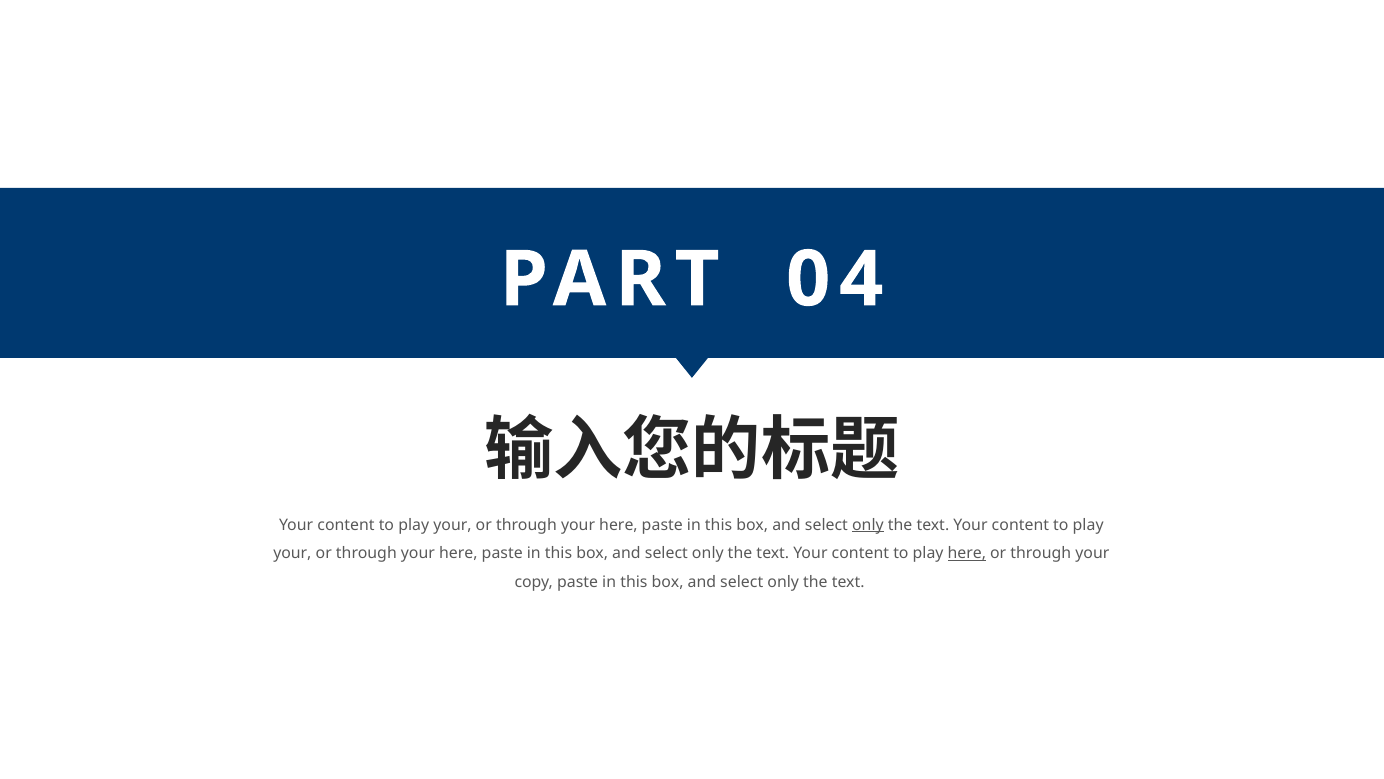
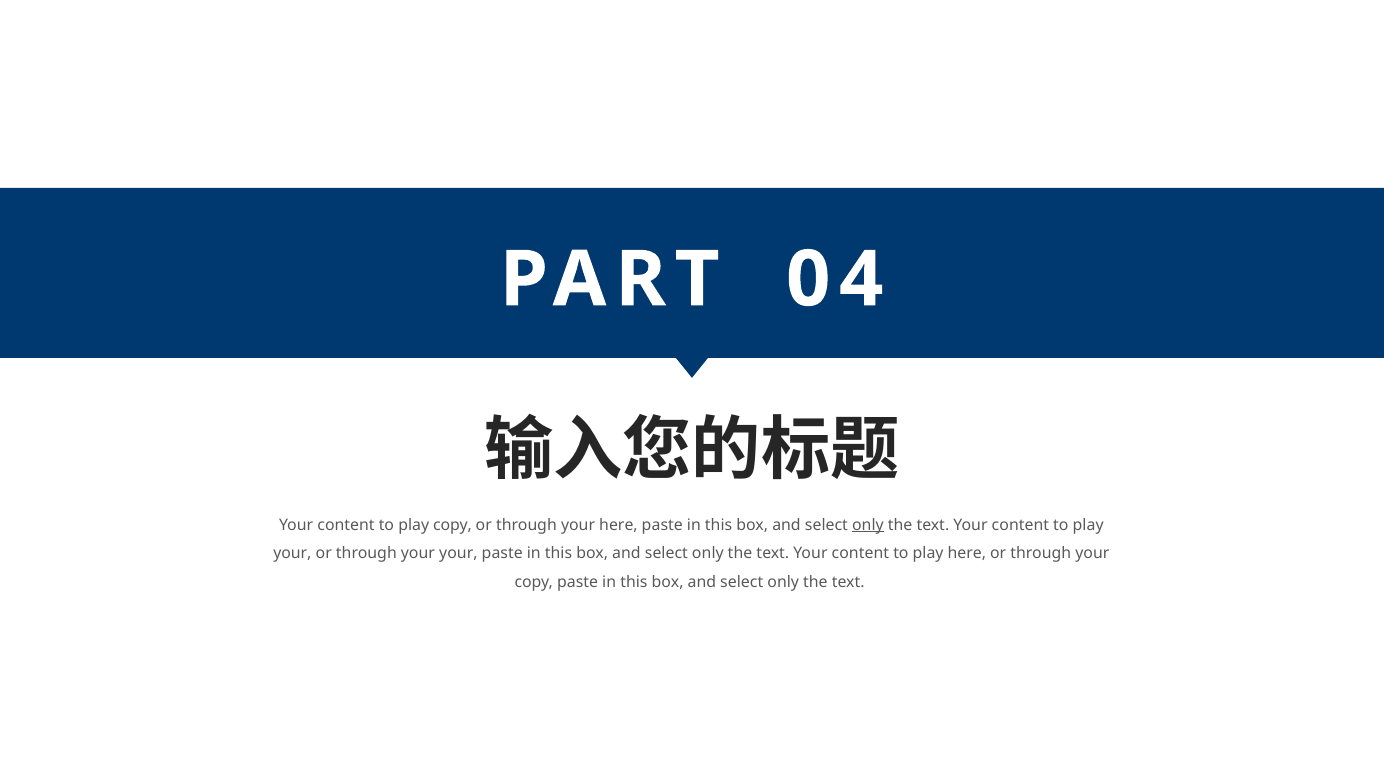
your at (452, 525): your -> copy
here at (458, 553): here -> your
here at (967, 553) underline: present -> none
